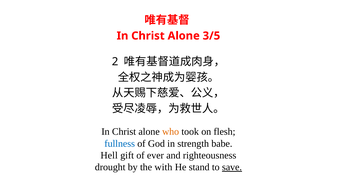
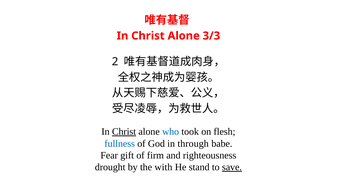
3/5: 3/5 -> 3/3
Christ at (124, 131) underline: none -> present
who colour: orange -> blue
strength: strength -> through
Hell: Hell -> Fear
ever: ever -> firm
